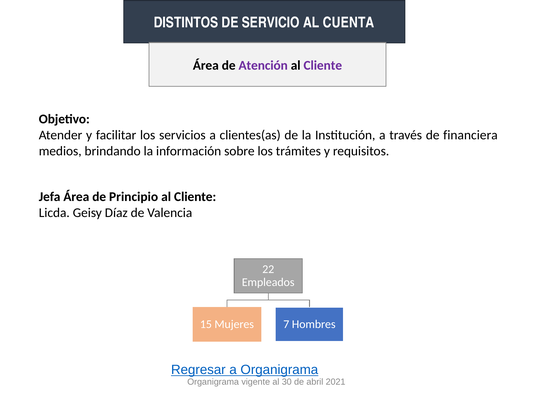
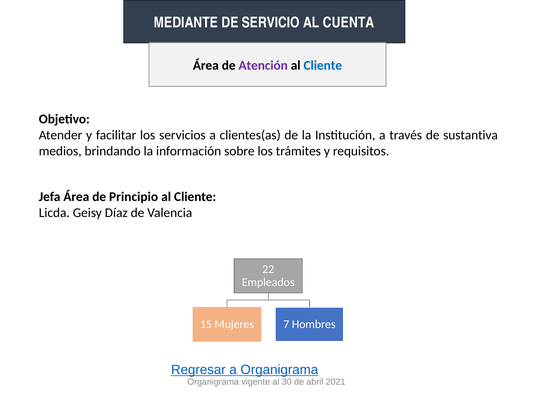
DISTINTOS: DISTINTOS -> MEDIANTE
Cliente at (323, 65) colour: purple -> blue
financiera: financiera -> sustantiva
